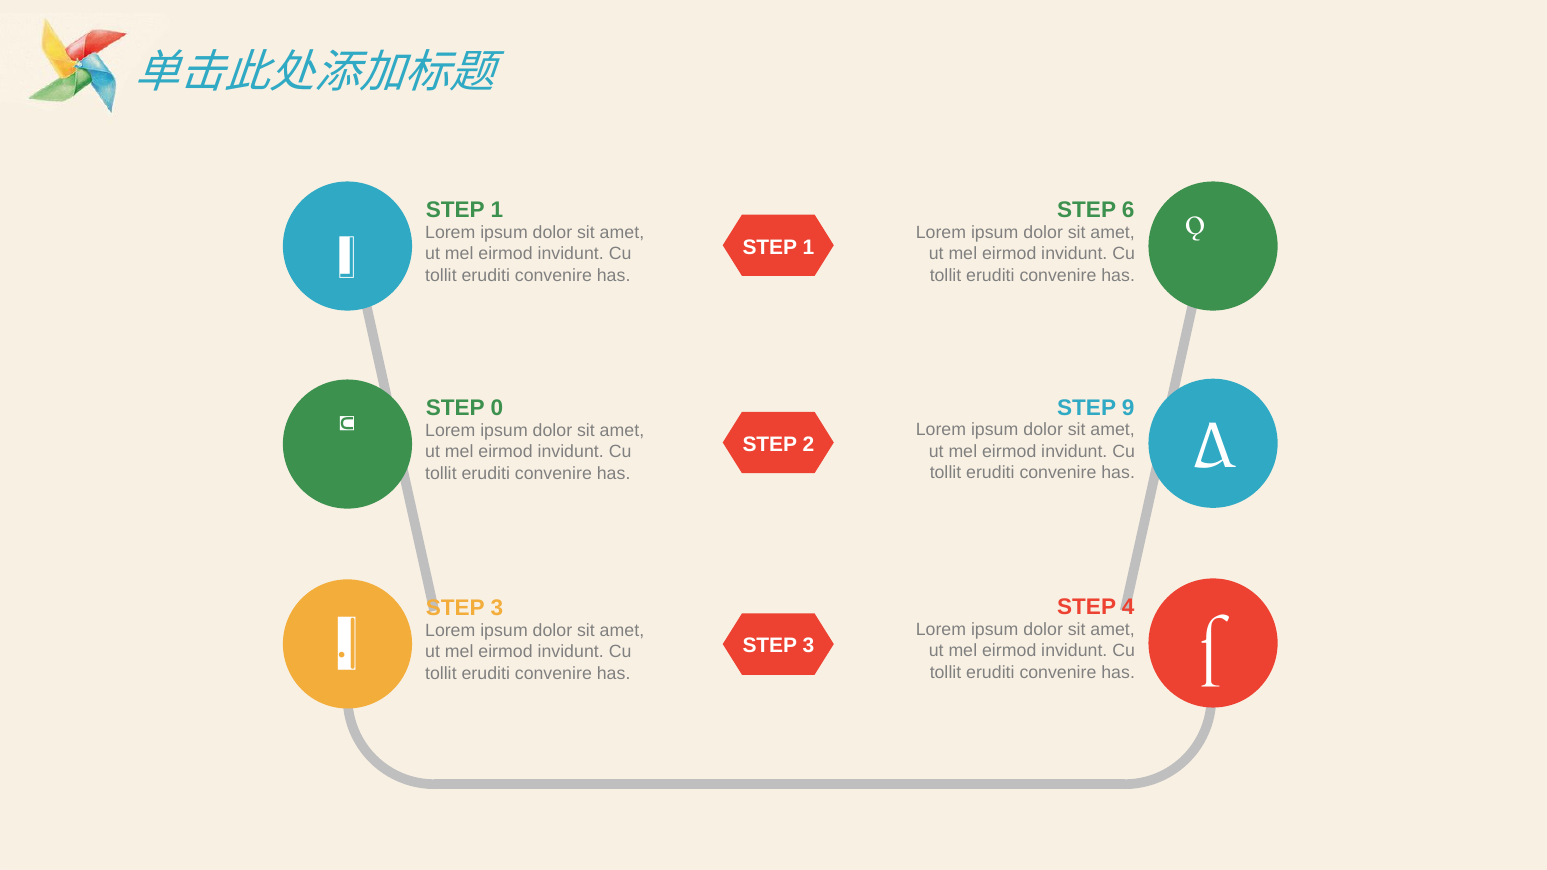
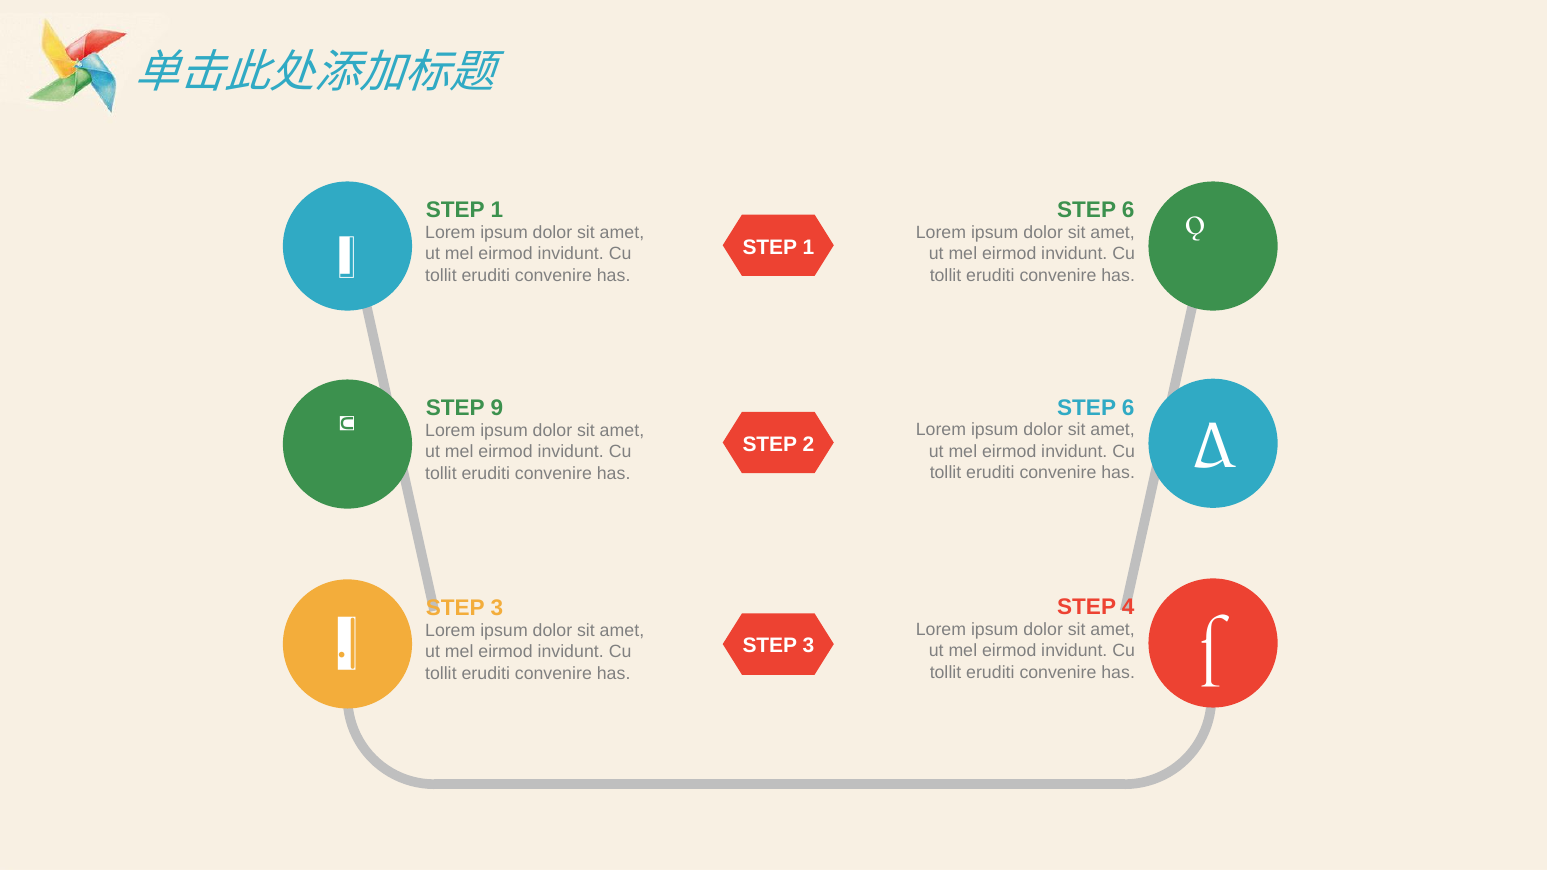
9 at (1128, 408): 9 -> 6
0: 0 -> 9
